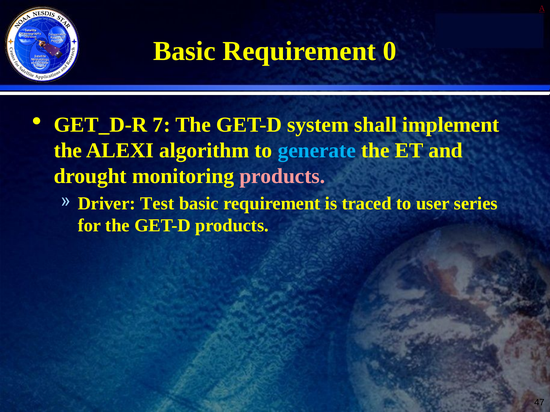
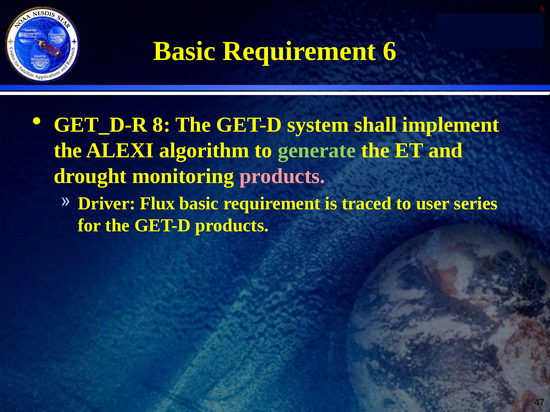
0: 0 -> 6
7: 7 -> 8
generate colour: light blue -> light green
Test: Test -> Flux
